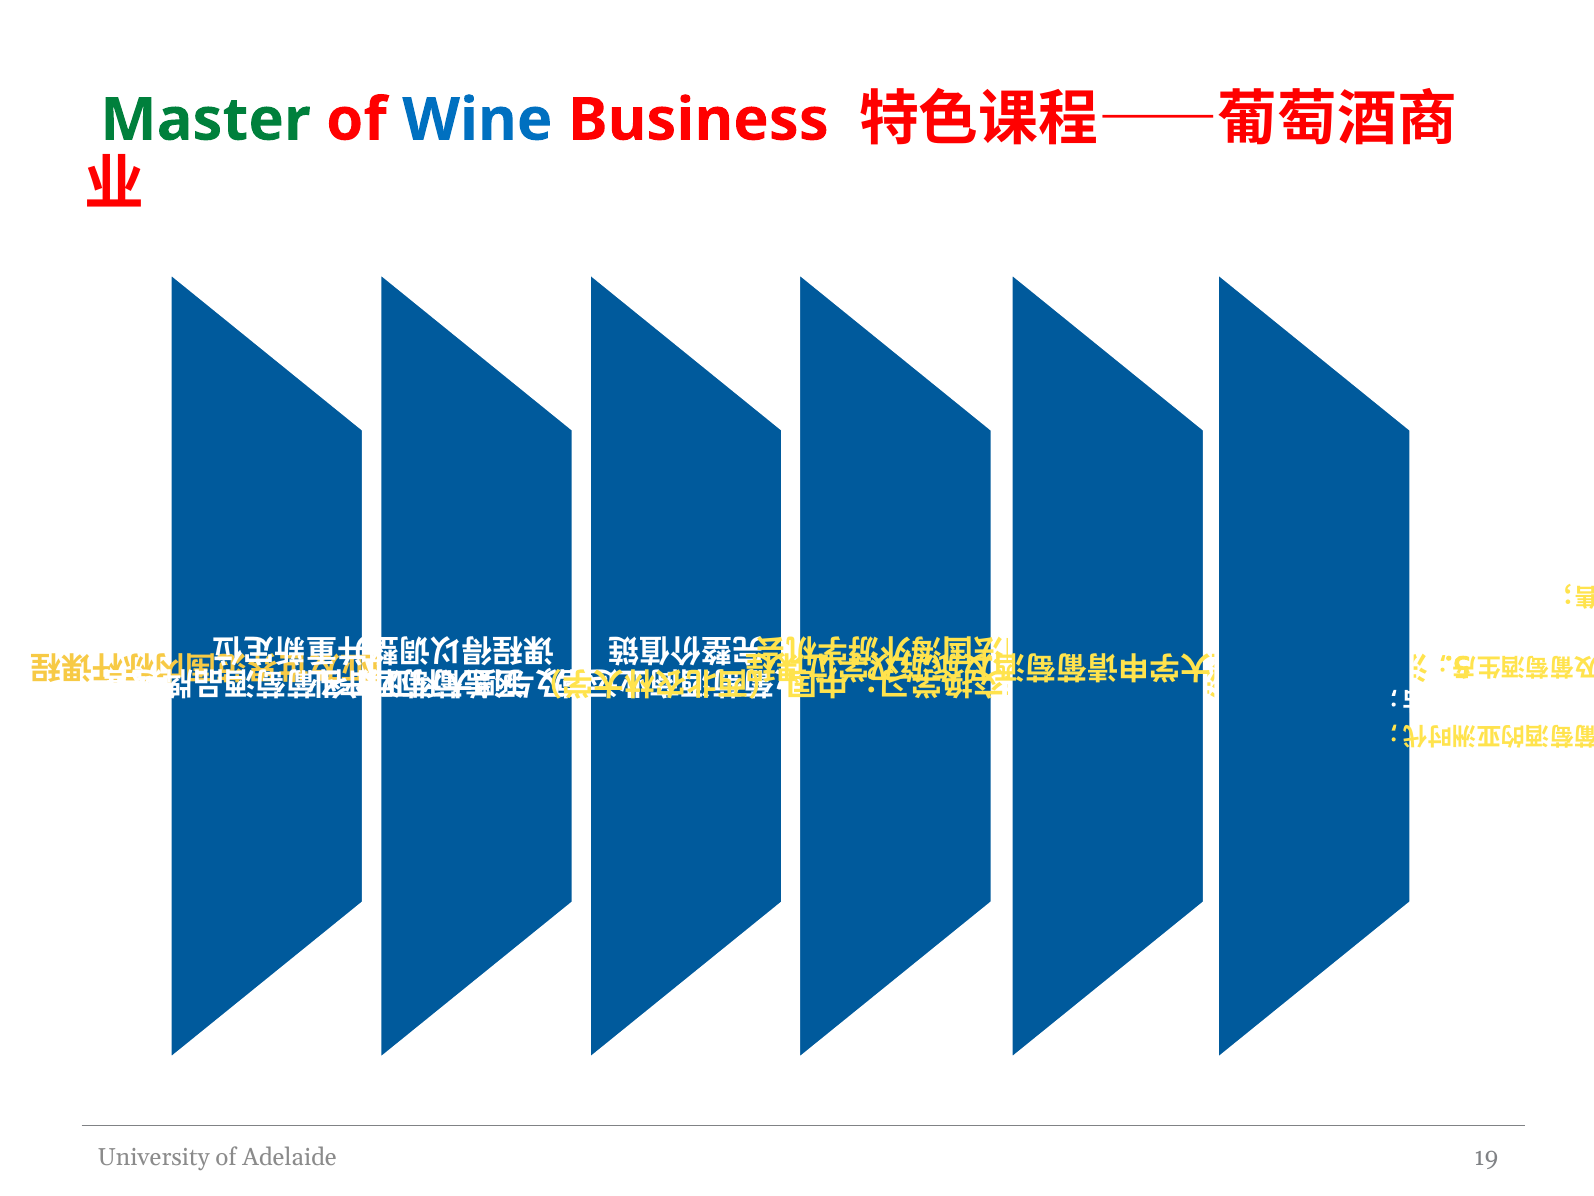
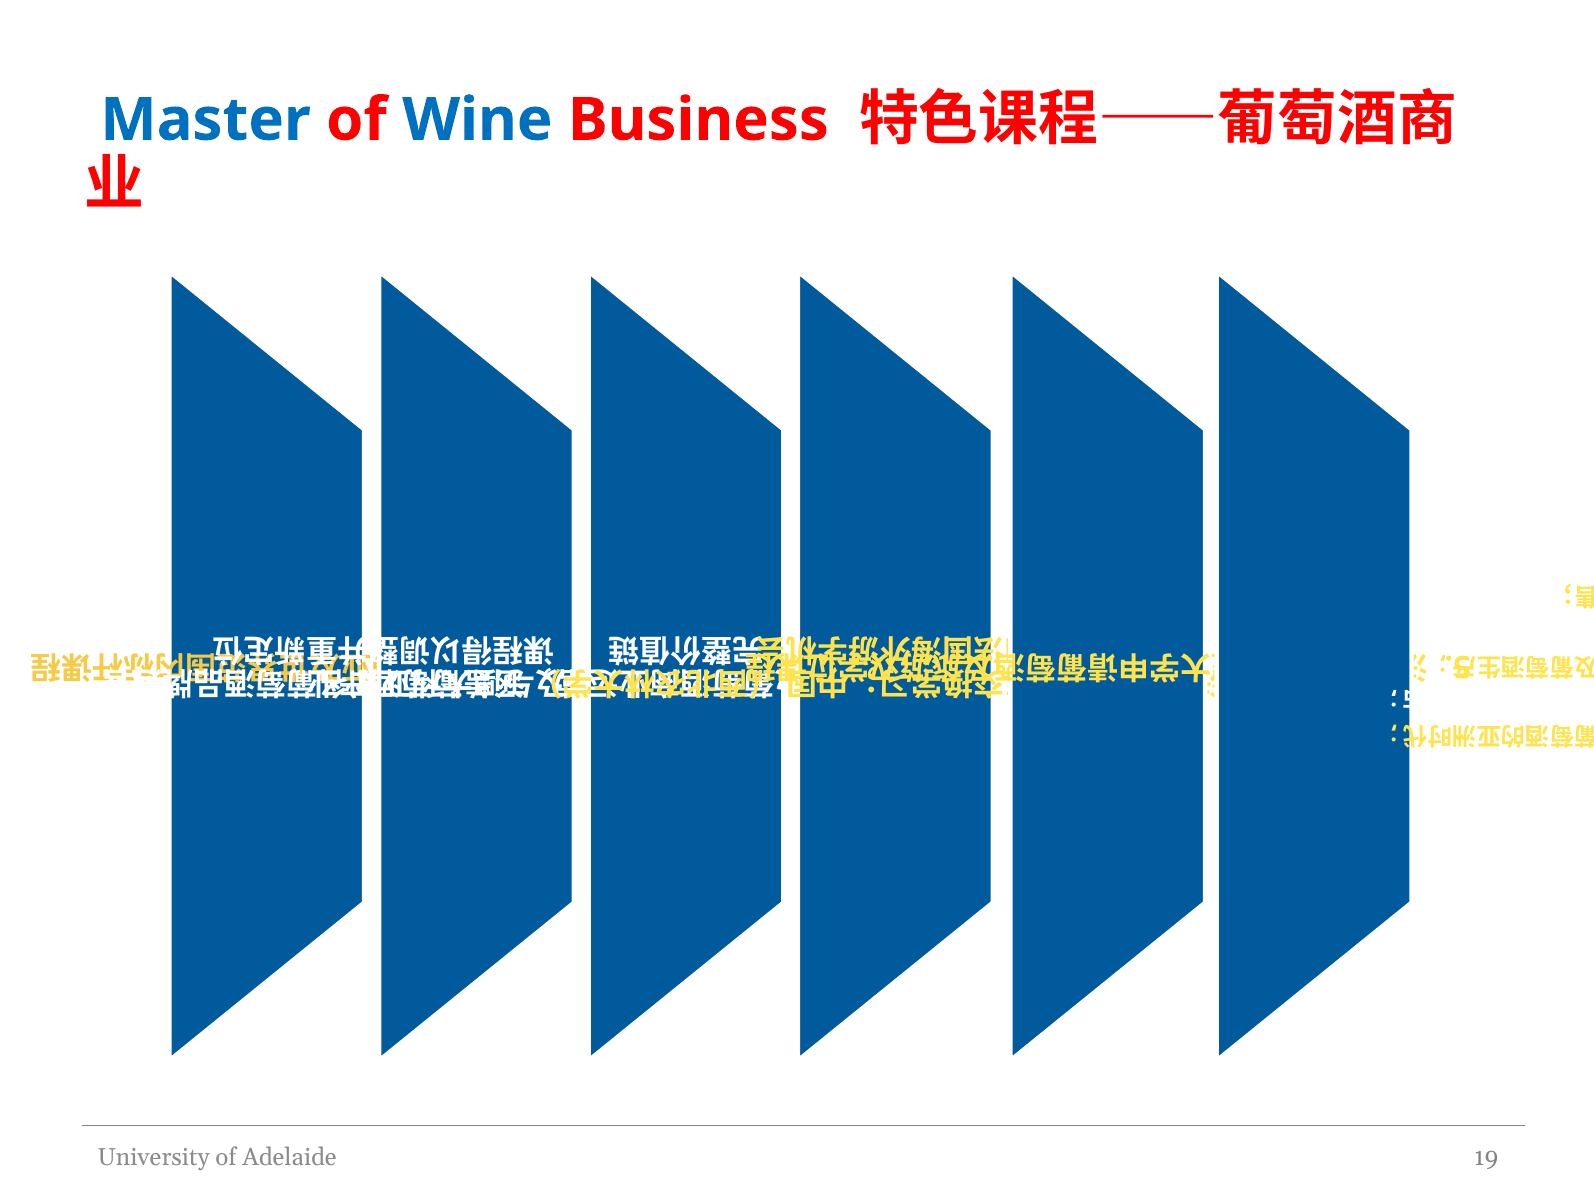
Master colour: green -> blue
